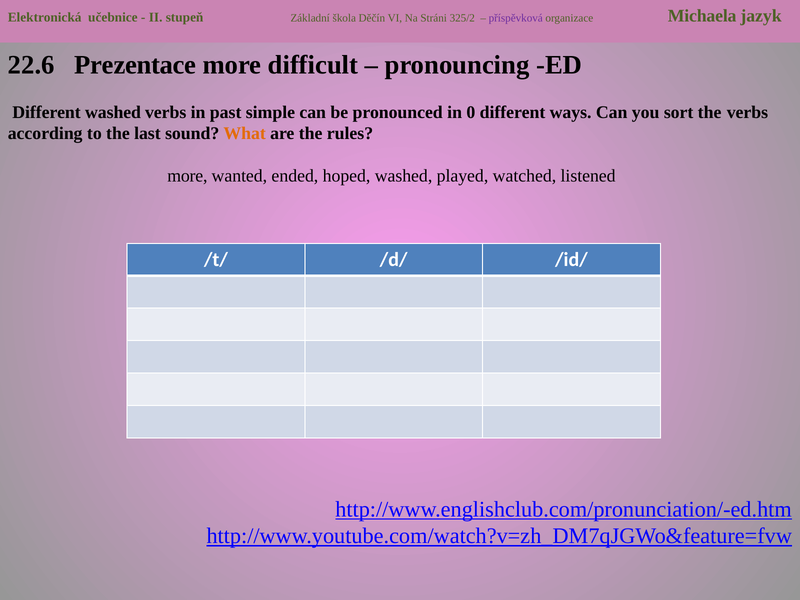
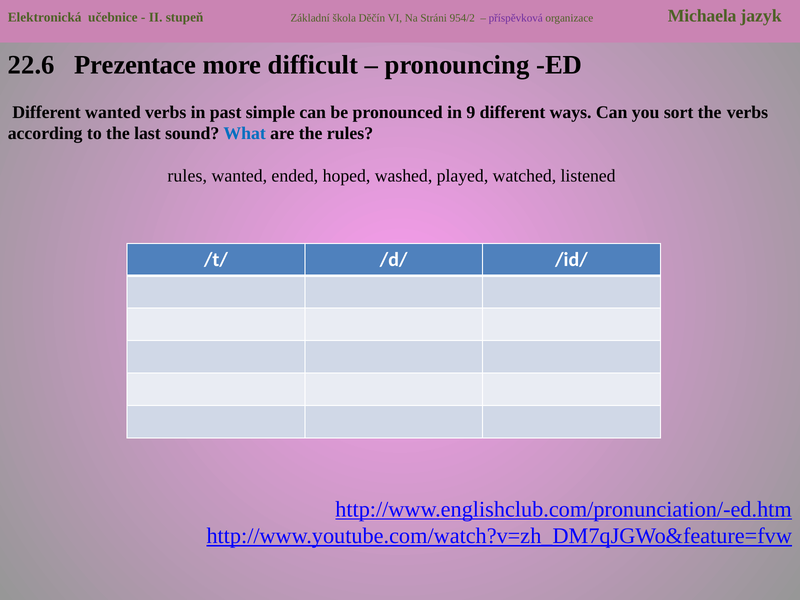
325/2: 325/2 -> 954/2
Different washed: washed -> wanted
0: 0 -> 9
What colour: orange -> blue
more at (187, 176): more -> rules
